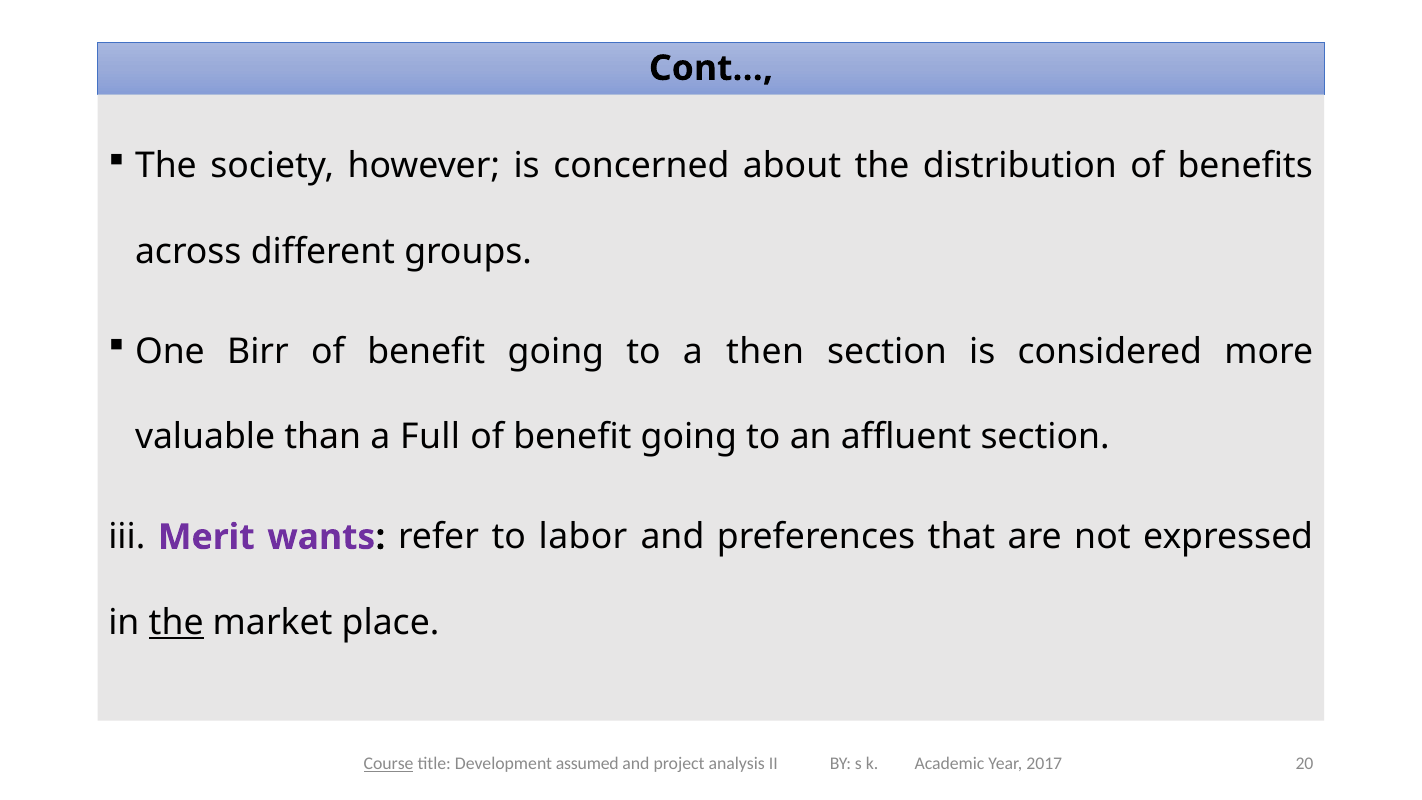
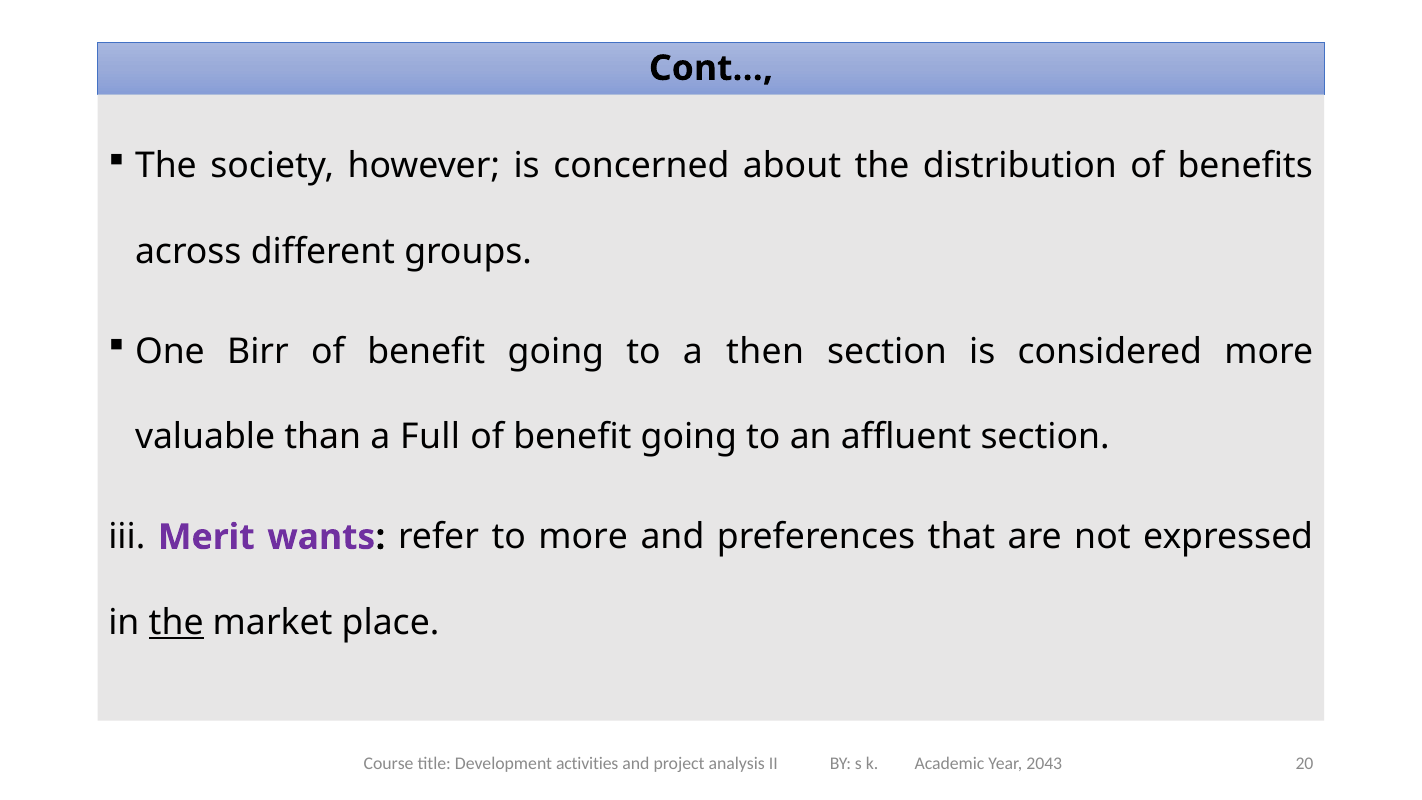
to labor: labor -> more
Course underline: present -> none
assumed: assumed -> activities
2017: 2017 -> 2043
